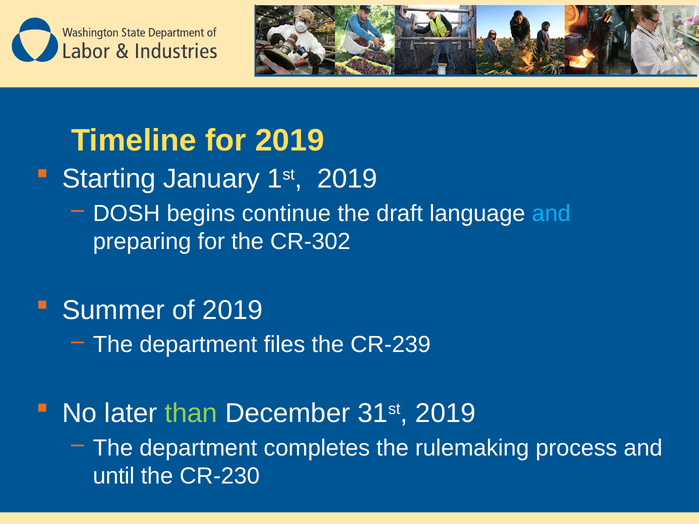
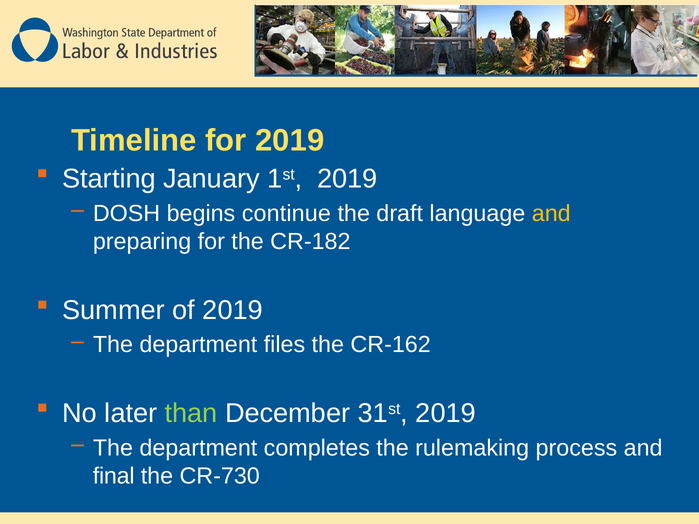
and at (551, 214) colour: light blue -> yellow
CR-302: CR-302 -> CR-182
CR-239: CR-239 -> CR-162
until: until -> final
CR-230: CR-230 -> CR-730
